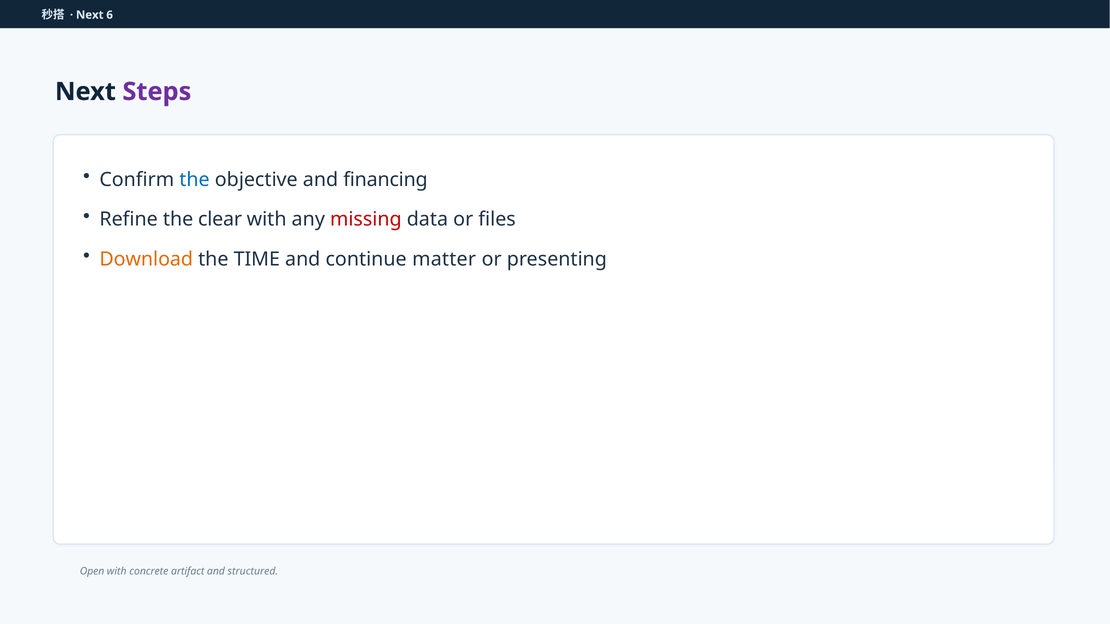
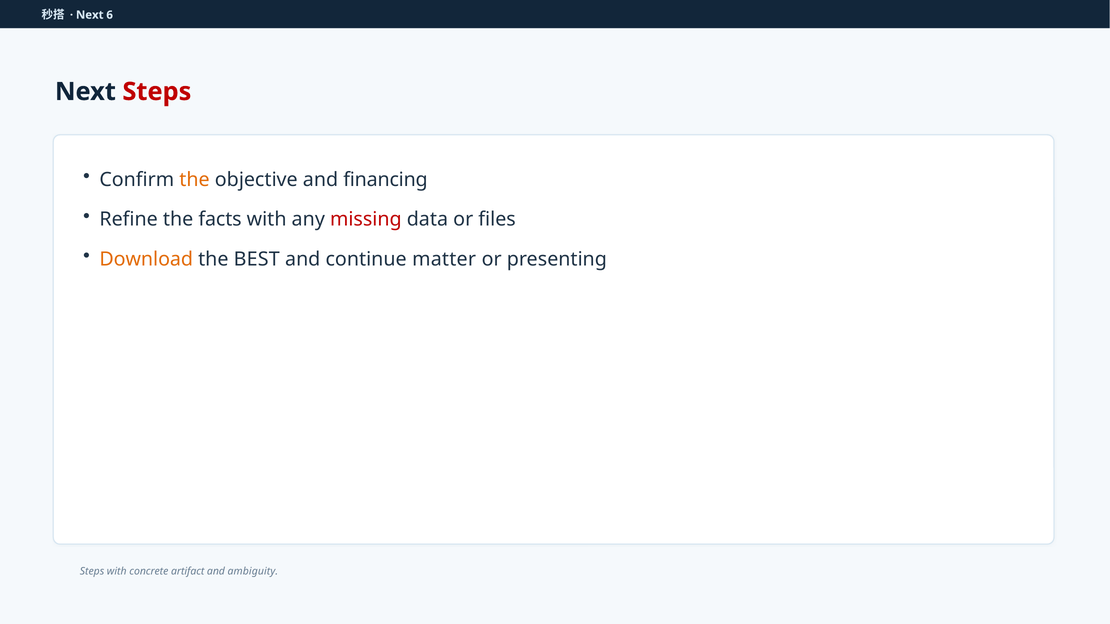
Steps at (157, 92) colour: purple -> red
the at (194, 180) colour: blue -> orange
clear: clear -> facts
TIME: TIME -> BEST
Open at (92, 572): Open -> Steps
structured: structured -> ambiguity
